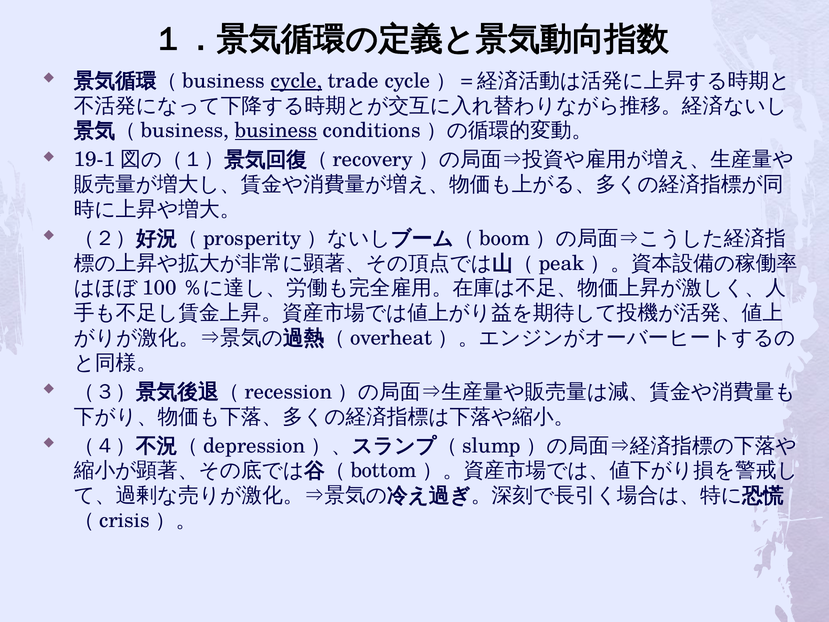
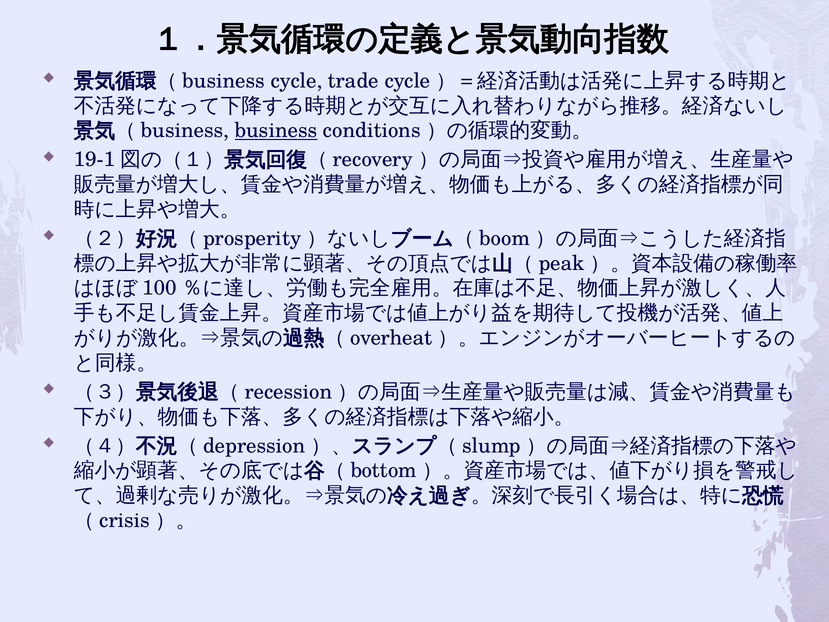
cycle at (296, 81) underline: present -> none
